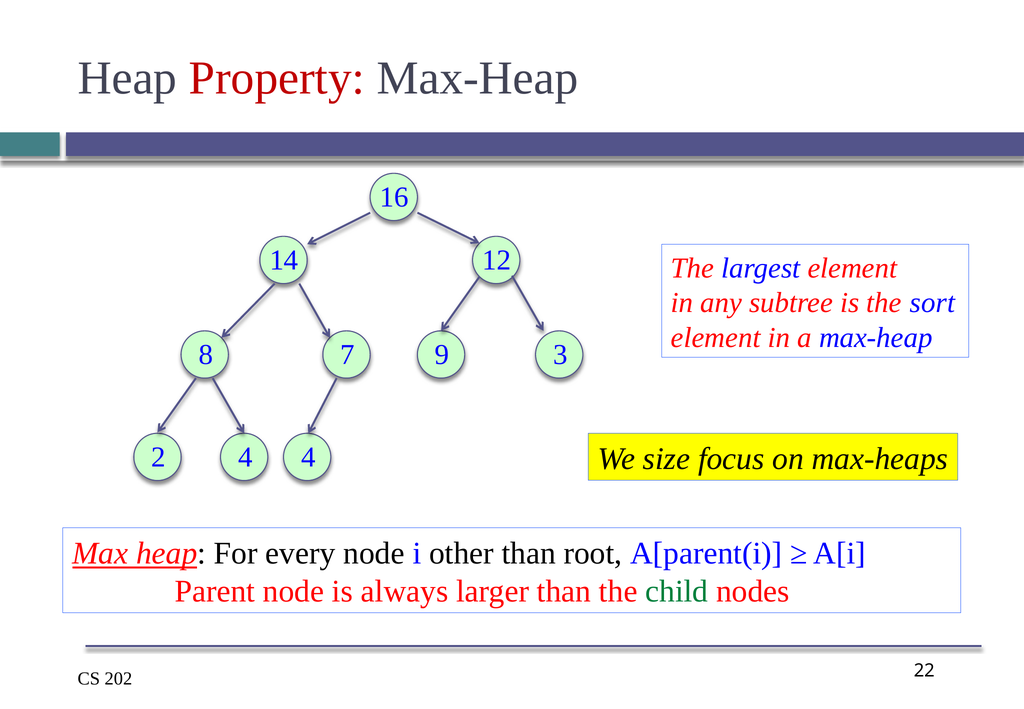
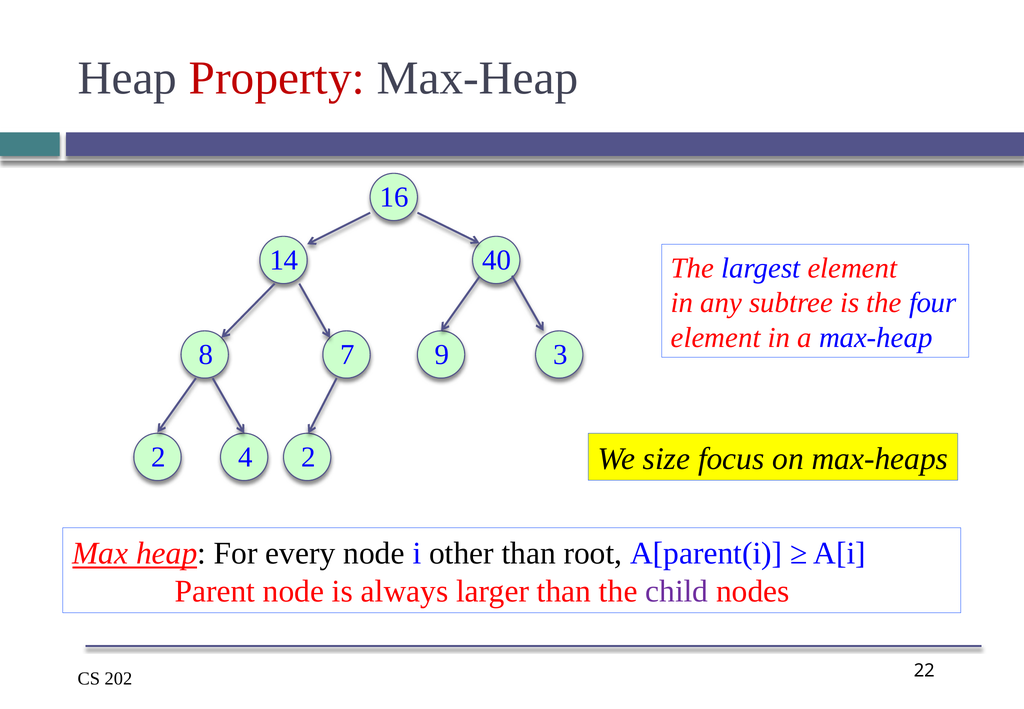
12: 12 -> 40
sort: sort -> four
4 4: 4 -> 2
child colour: green -> purple
